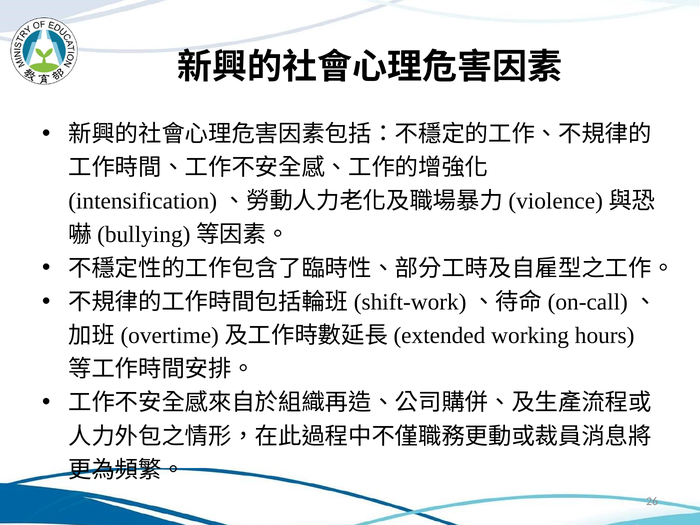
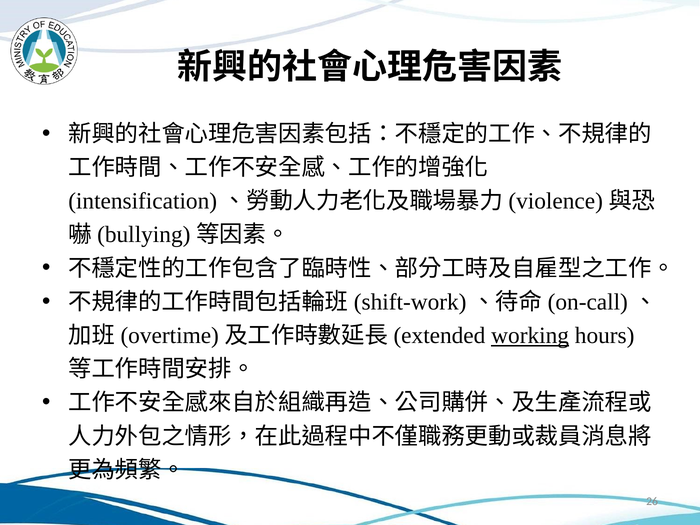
working underline: none -> present
